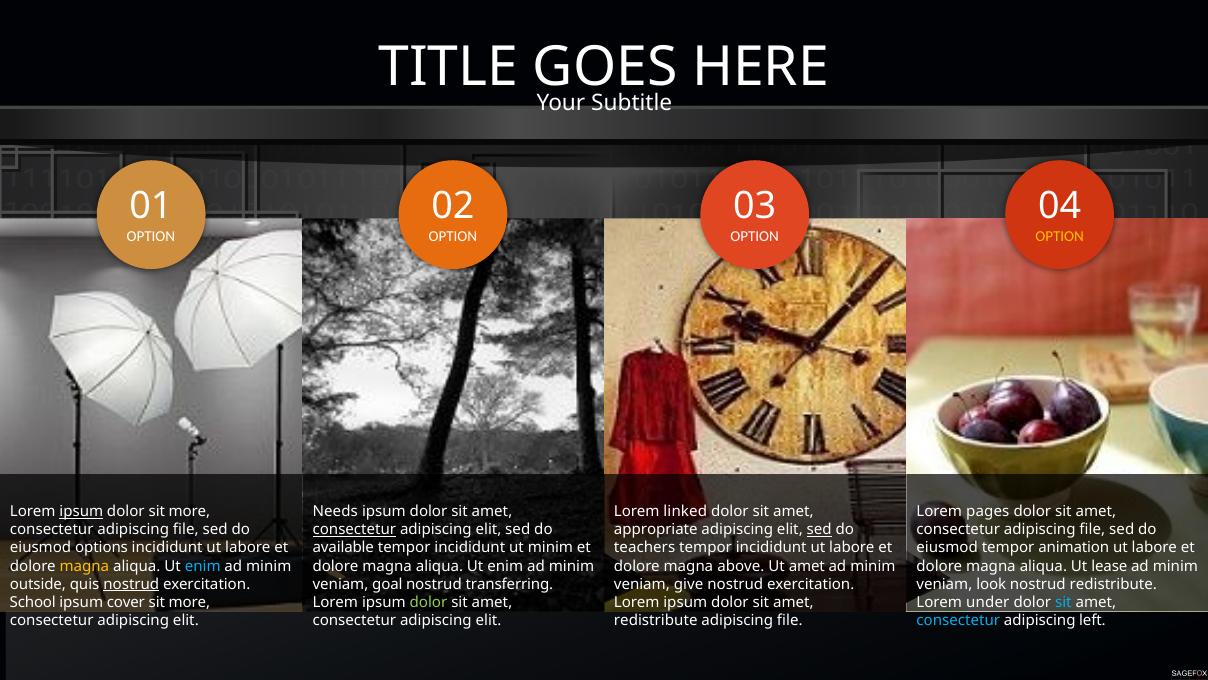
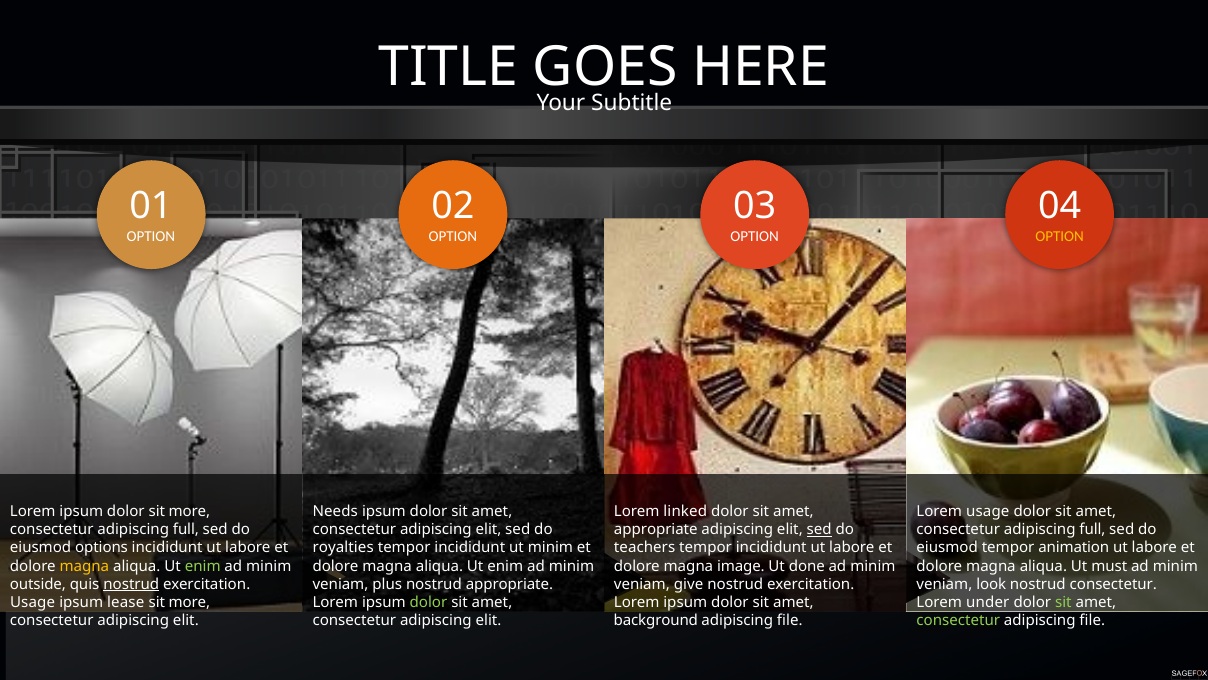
ipsum at (81, 511) underline: present -> none
Lorem pages: pages -> usage
file at (186, 529): file -> full
consectetur at (354, 529) underline: present -> none
file at (1092, 529): file -> full
available: available -> royalties
enim at (203, 566) colour: light blue -> light green
above: above -> image
Ut amet: amet -> done
lease: lease -> must
goal: goal -> plus
nostrud transferring: transferring -> appropriate
nostrud redistribute: redistribute -> consectetur
School at (33, 602): School -> Usage
cover: cover -> lease
sit at (1063, 602) colour: light blue -> light green
redistribute at (656, 620): redistribute -> background
consectetur at (958, 620) colour: light blue -> light green
left at (1092, 620): left -> file
